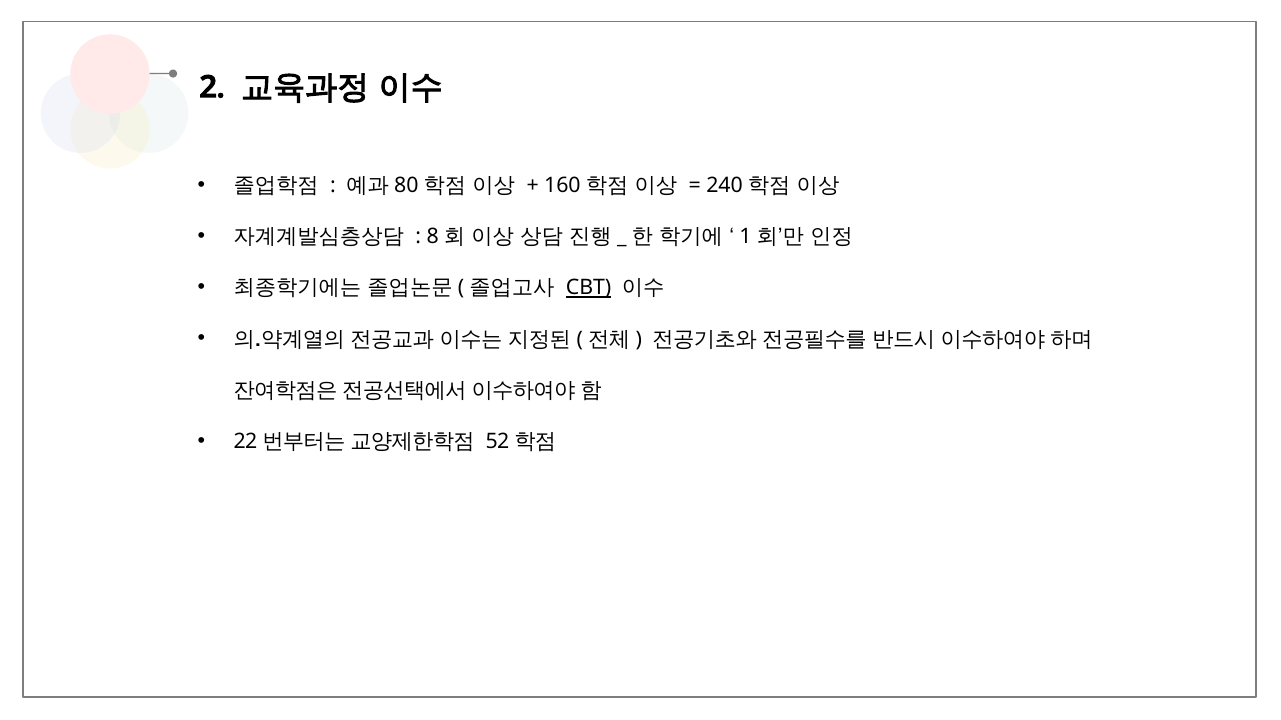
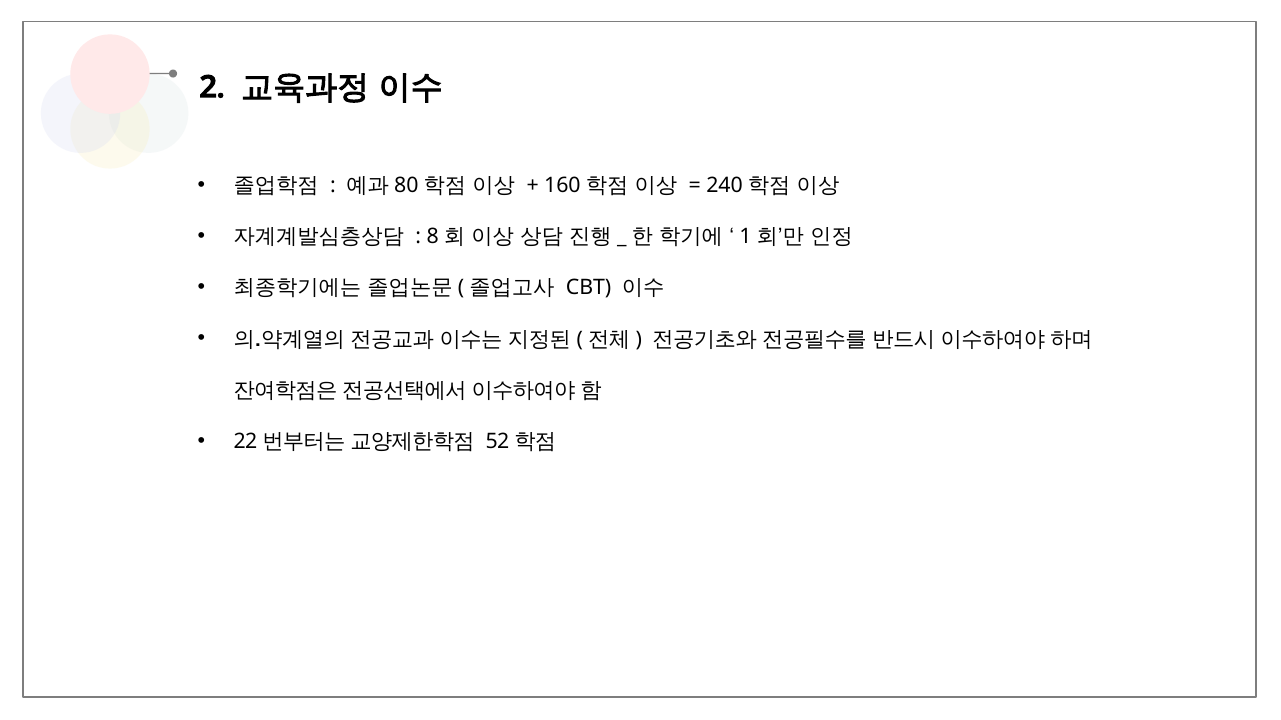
CBT underline: present -> none
